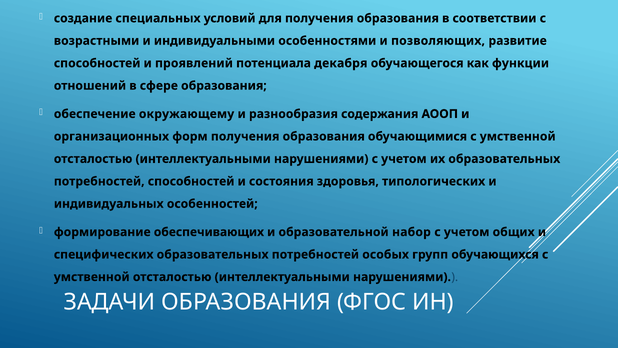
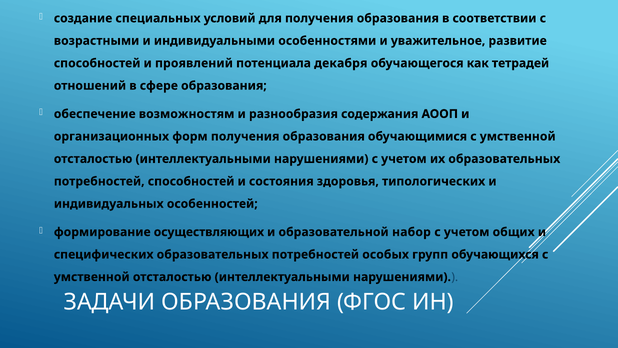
позволяющих: позволяющих -> уважительное
функции: функции -> тетрадей
окружающему: окружающему -> возможностям
обеспечивающих: обеспечивающих -> осуществляющих
